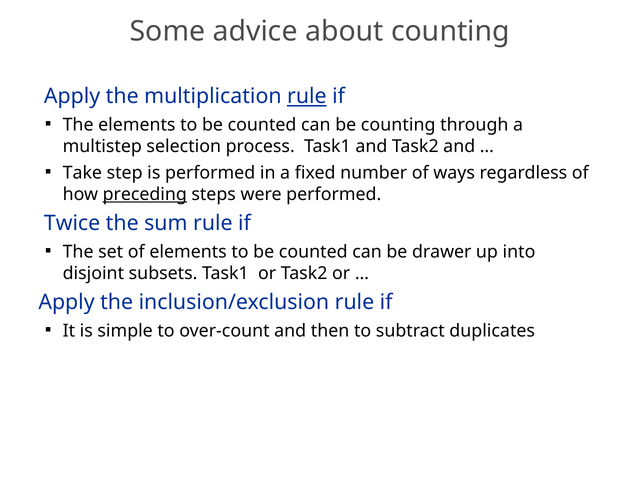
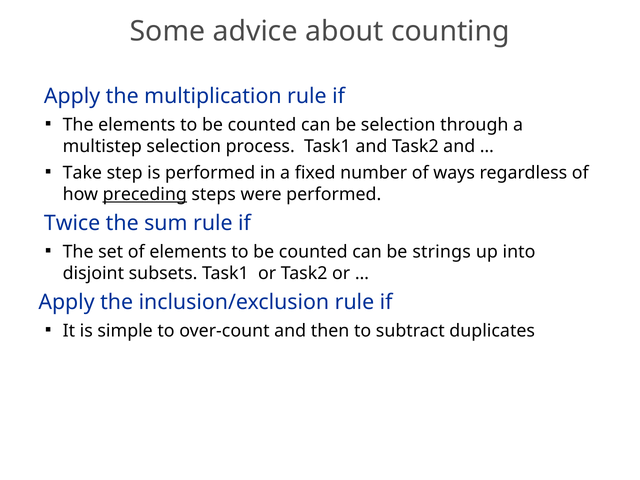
rule at (307, 96) underline: present -> none
be counting: counting -> selection
drawer: drawer -> strings
